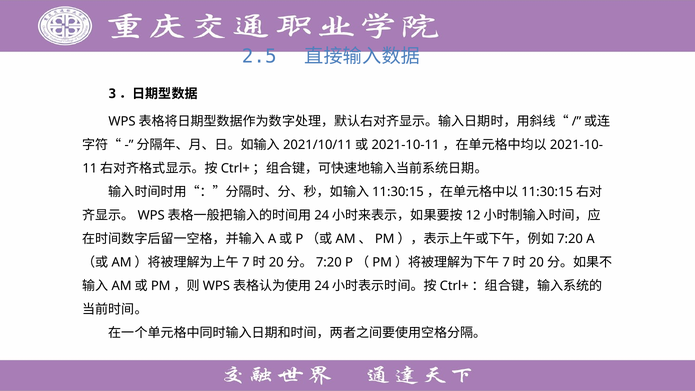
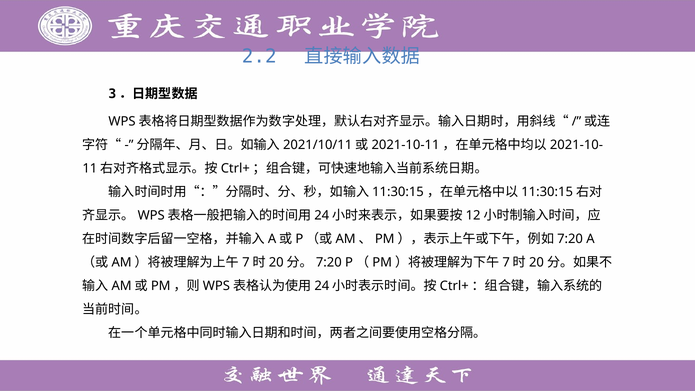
2.5: 2.5 -> 2.2
